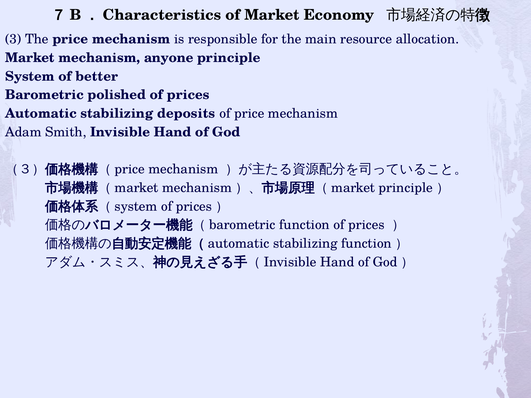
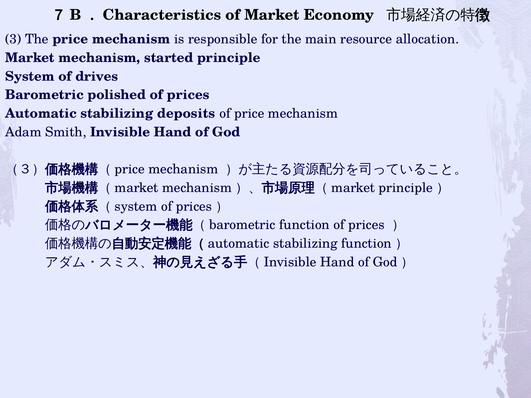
anyone: anyone -> started
better: better -> drives
